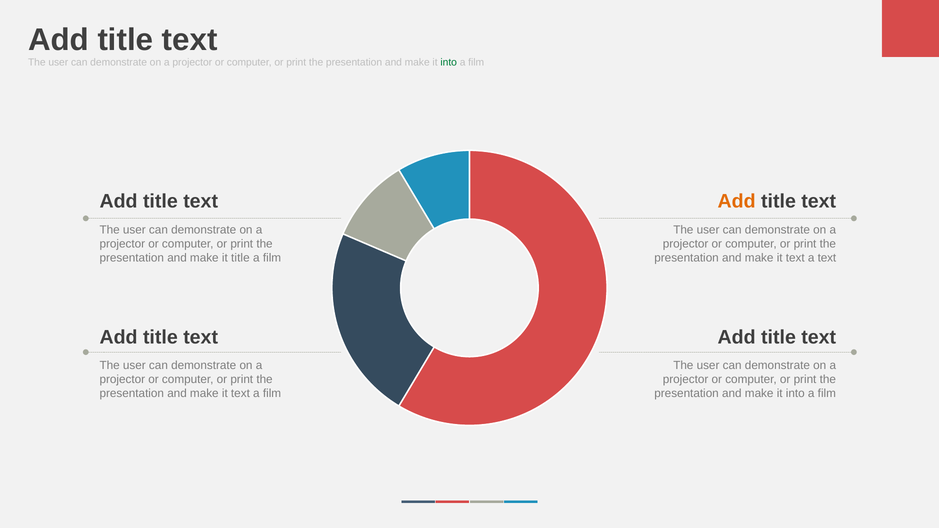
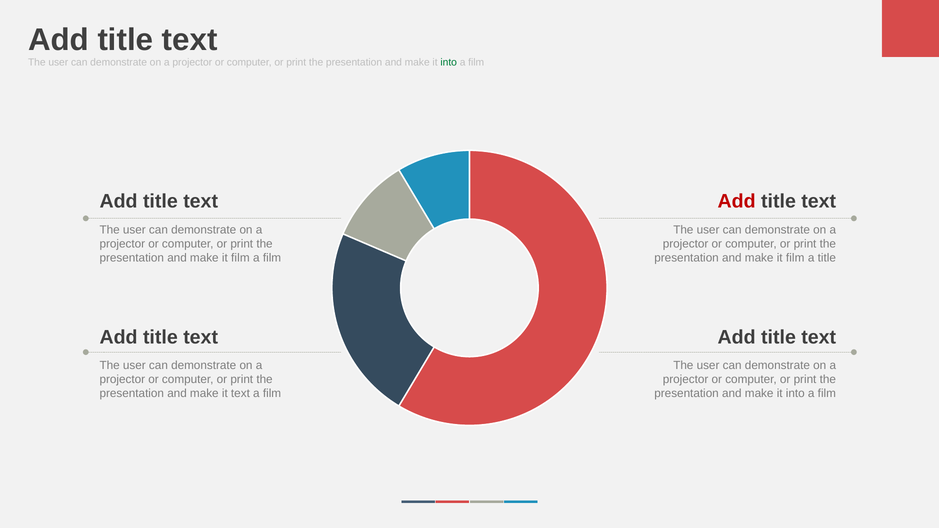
Add at (737, 202) colour: orange -> red
title at (240, 258): title -> film
text at (795, 258): text -> film
a text: text -> title
